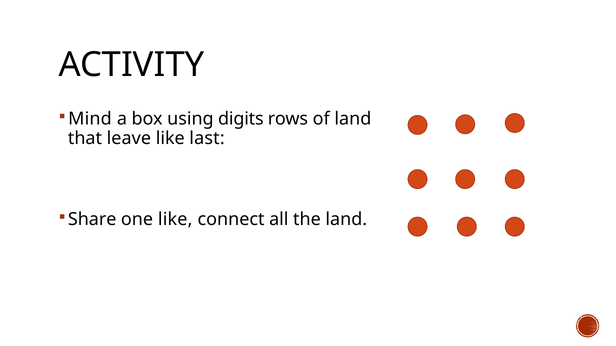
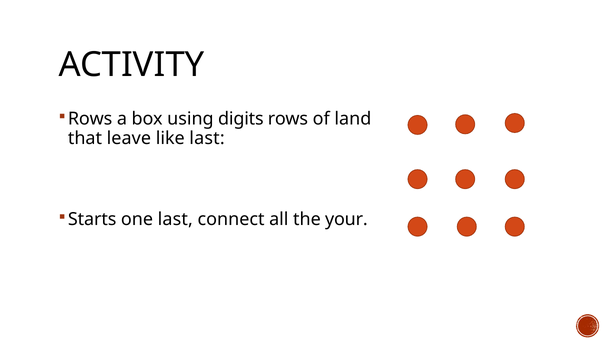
Mind at (90, 119): Mind -> Rows
Share: Share -> Starts
one like: like -> last
the land: land -> your
